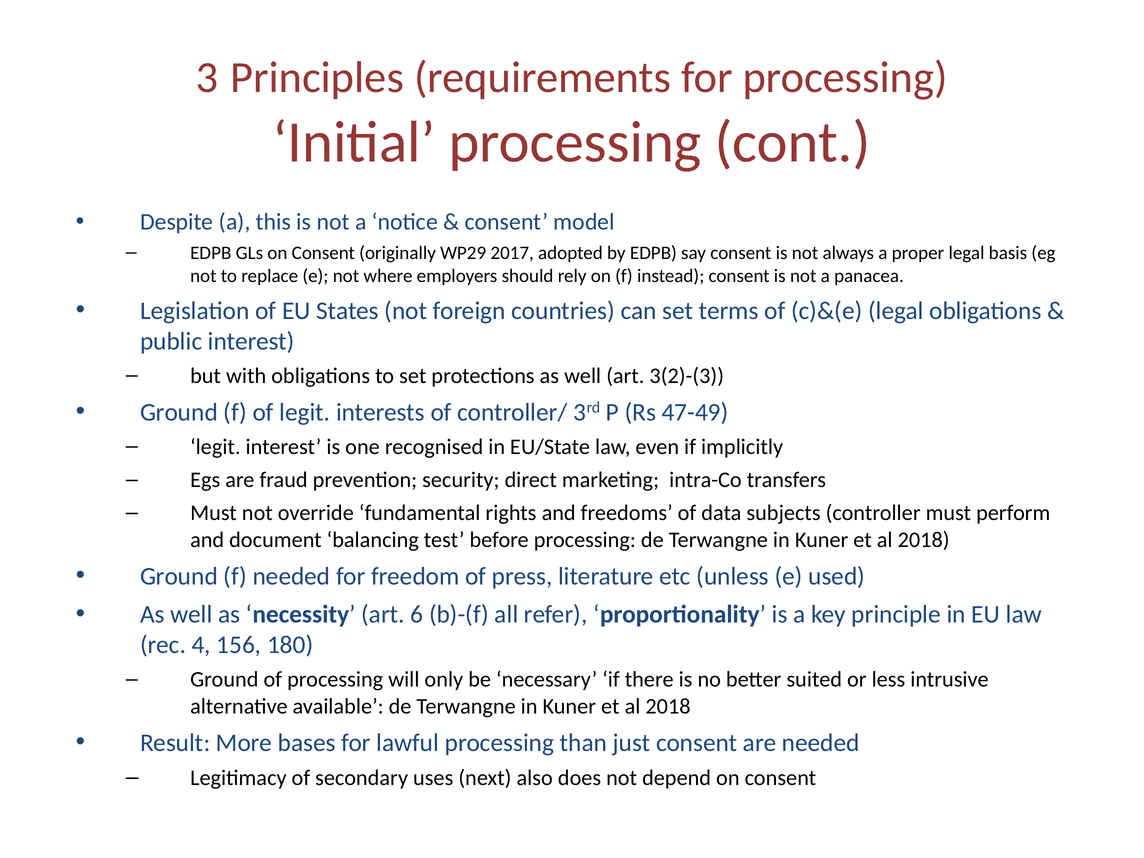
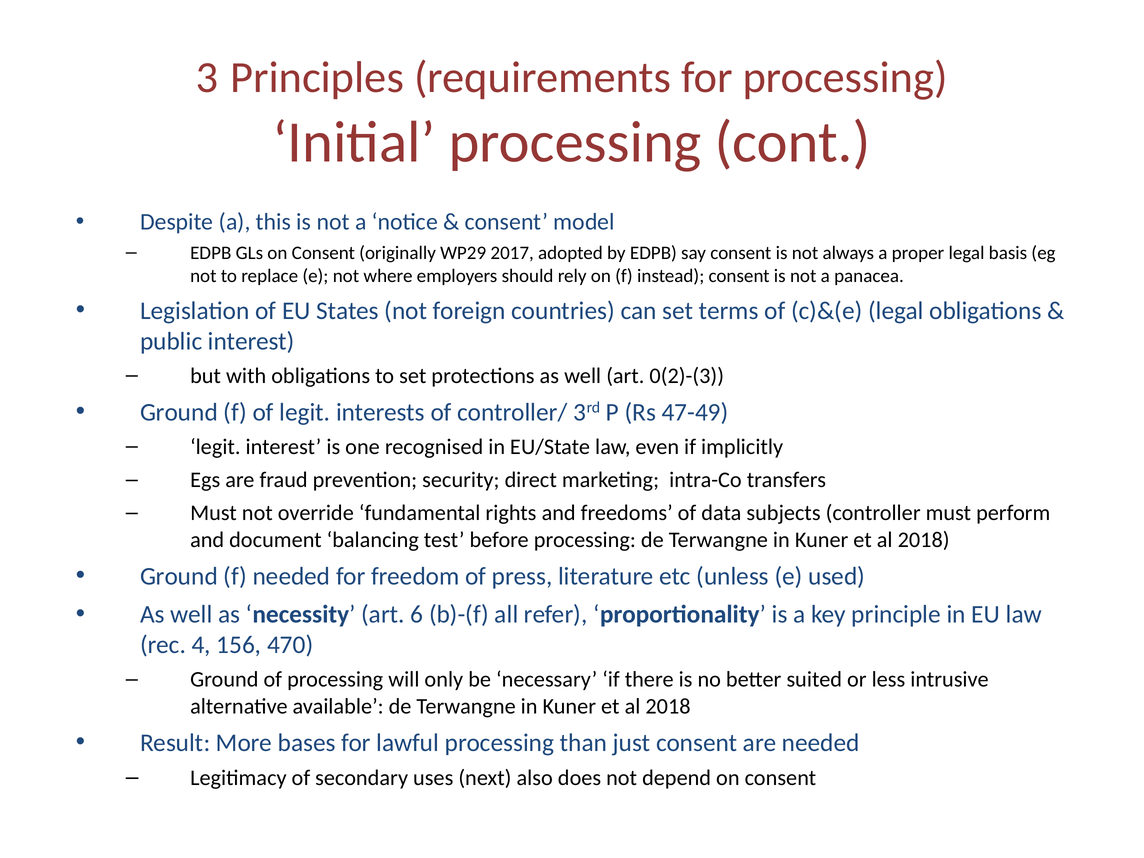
3(2)-(3: 3(2)-(3 -> 0(2)-(3
180: 180 -> 470
